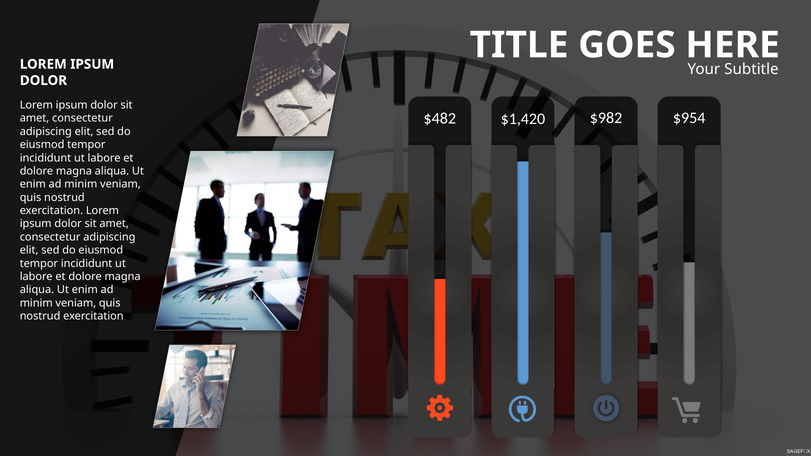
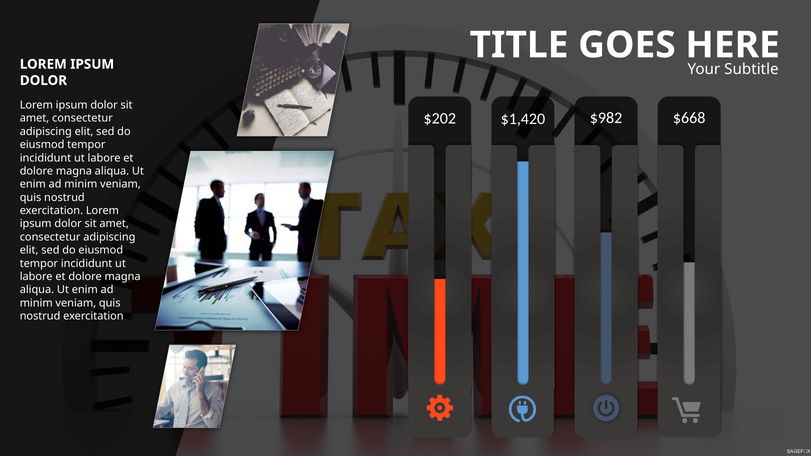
$482: $482 -> $202
$954: $954 -> $668
